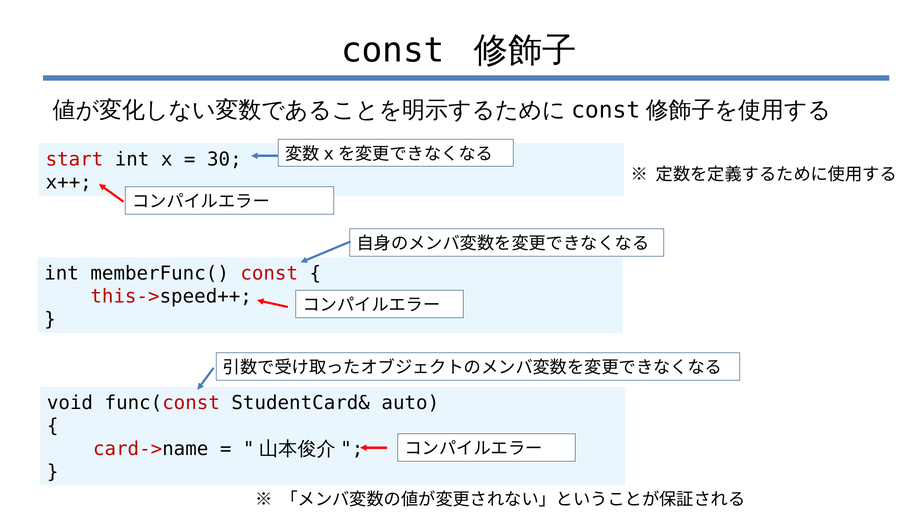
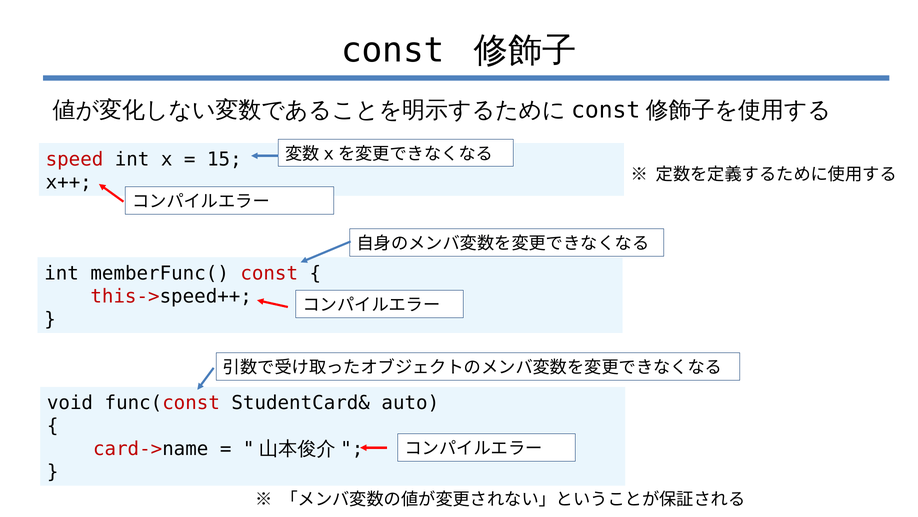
start: start -> speed
30: 30 -> 15
